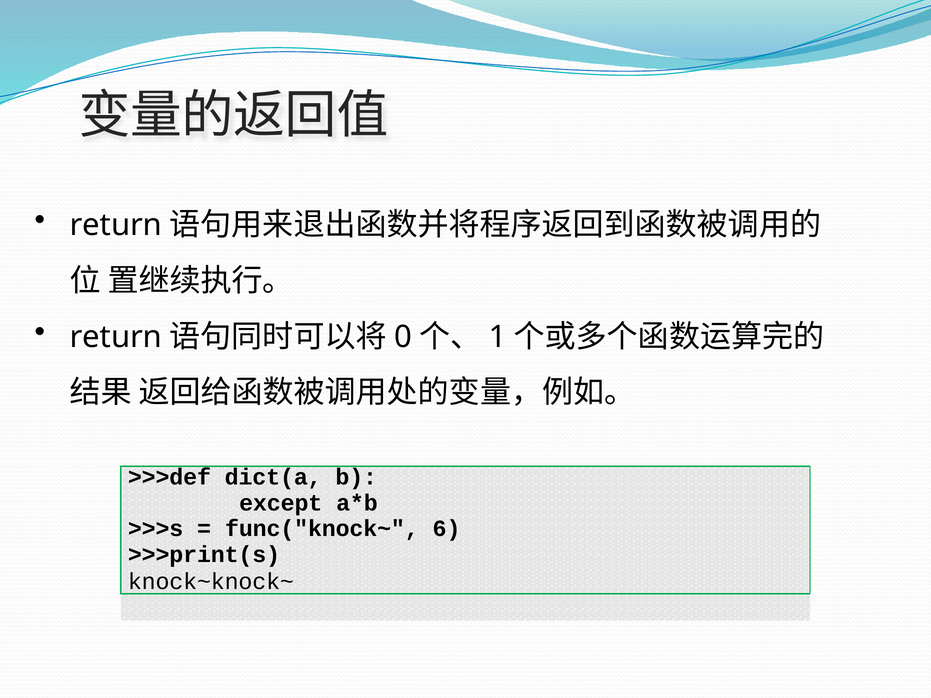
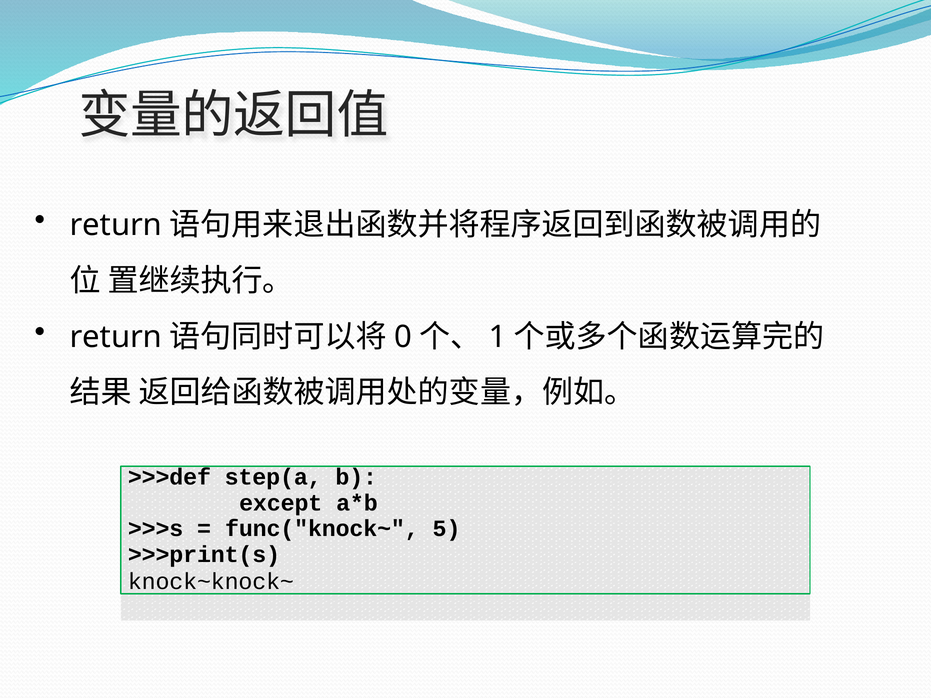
dict(a: dict(a -> step(a
6: 6 -> 5
